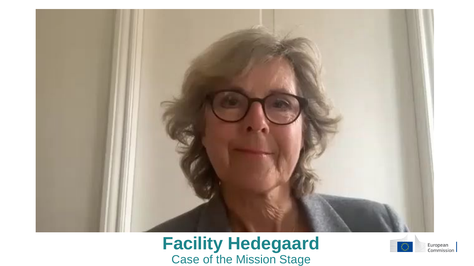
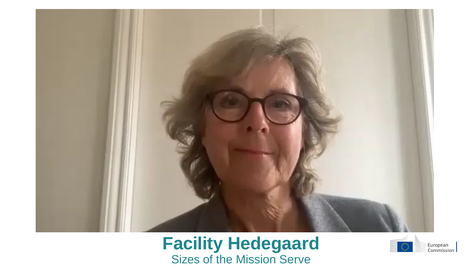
Case: Case -> Sizes
Stage: Stage -> Serve
